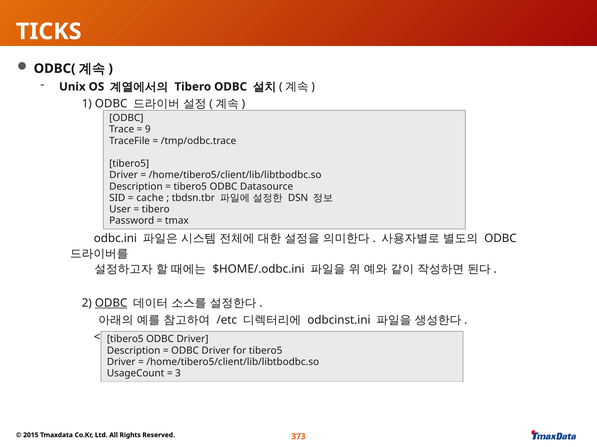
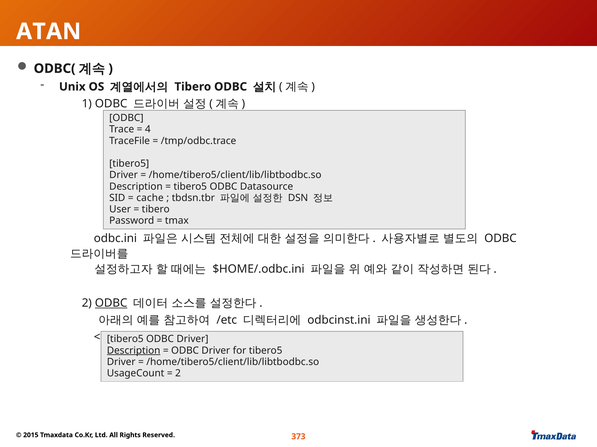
TICKS: TICKS -> ATAN
9: 9 -> 4
Description at (134, 351) underline: none -> present
3 at (178, 374): 3 -> 2
